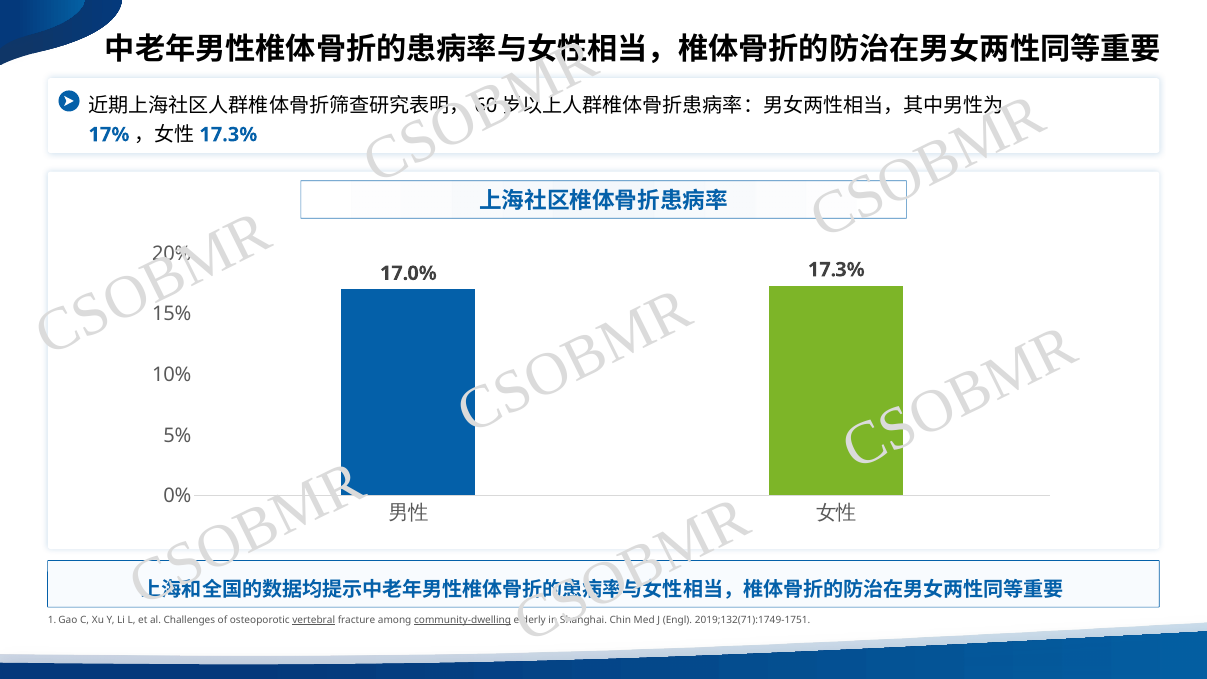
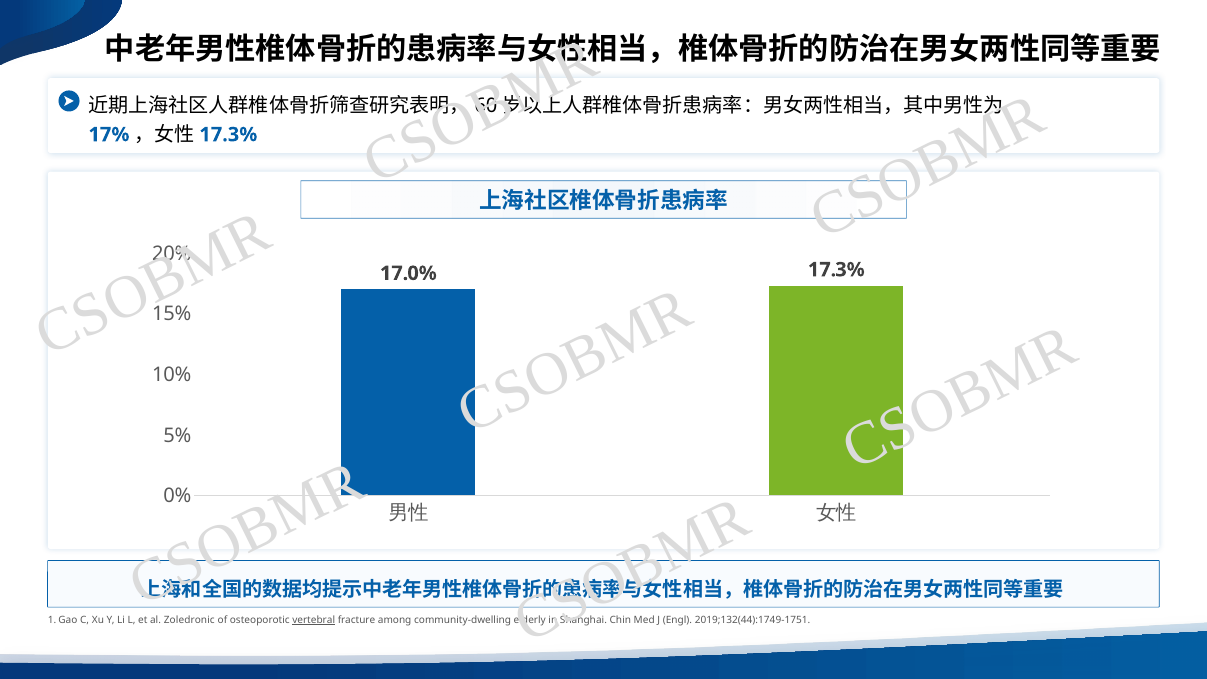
Challenges: Challenges -> Zoledronic
community-dwelling underline: present -> none
2019;132(71):1749-1751: 2019;132(71):1749-1751 -> 2019;132(44):1749-1751
